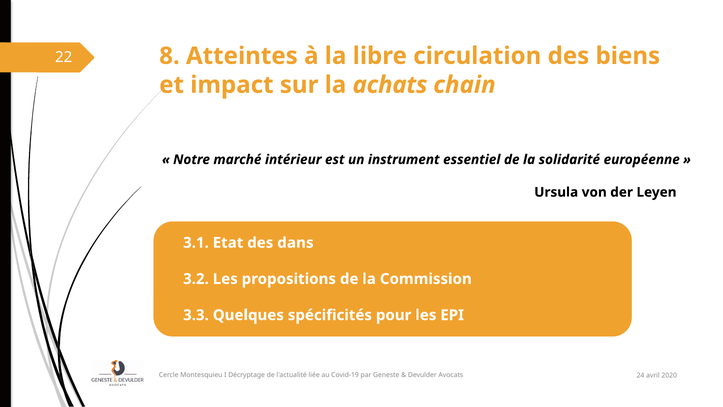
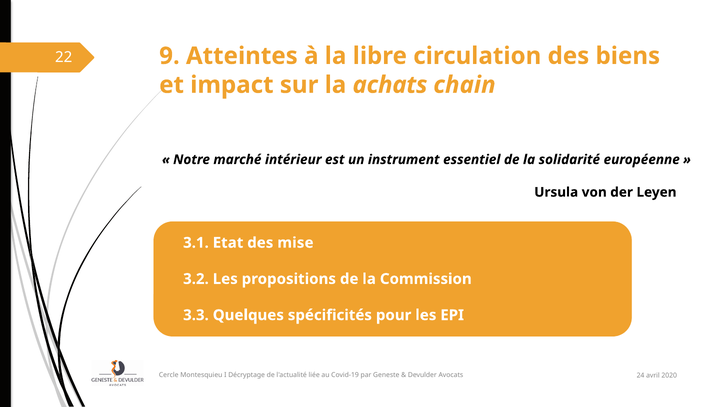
8: 8 -> 9
dans: dans -> mise
